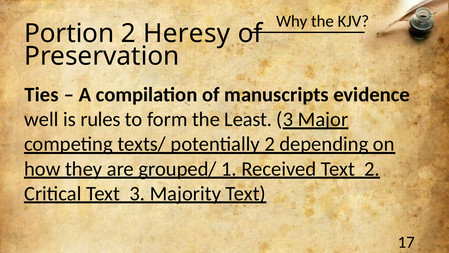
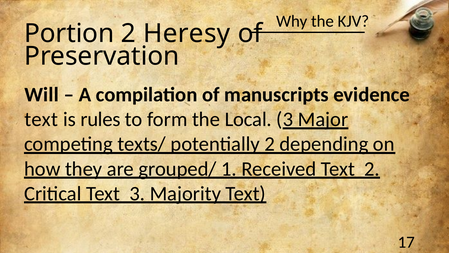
Ties: Ties -> Will
well at (41, 119): well -> text
Least: Least -> Local
